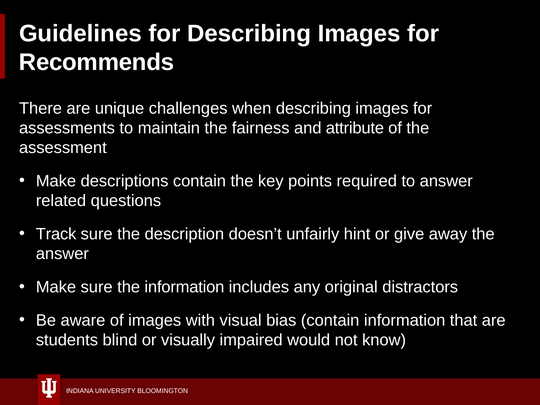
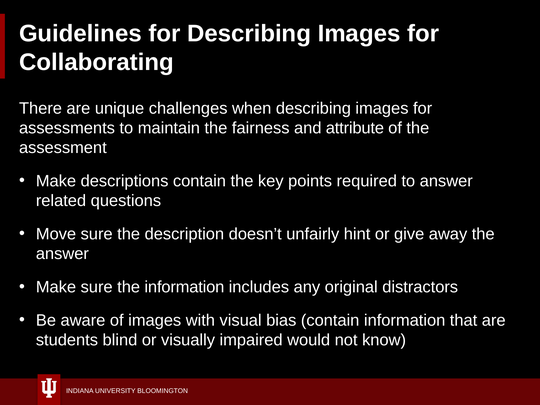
Recommends: Recommends -> Collaborating
Track: Track -> Move
